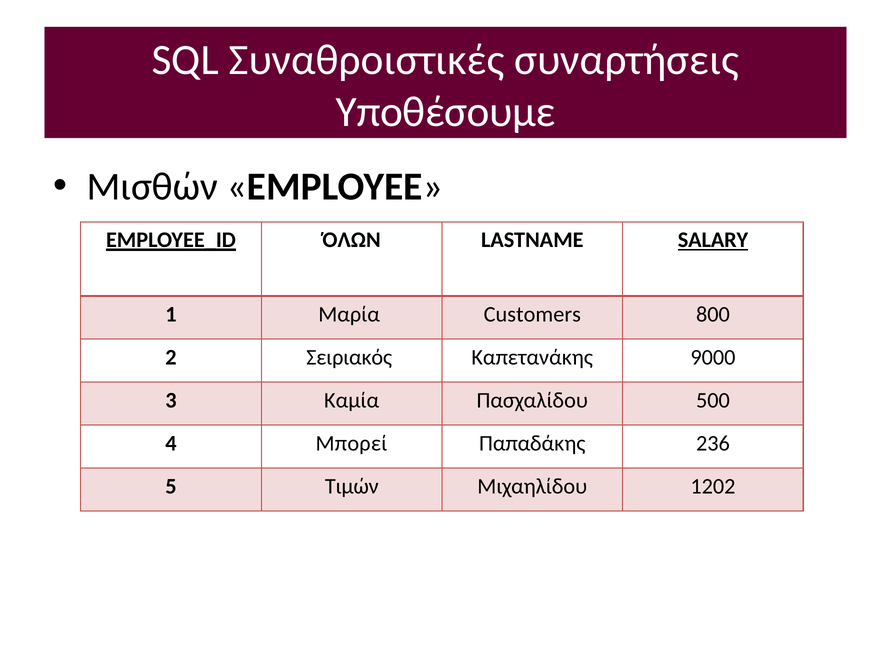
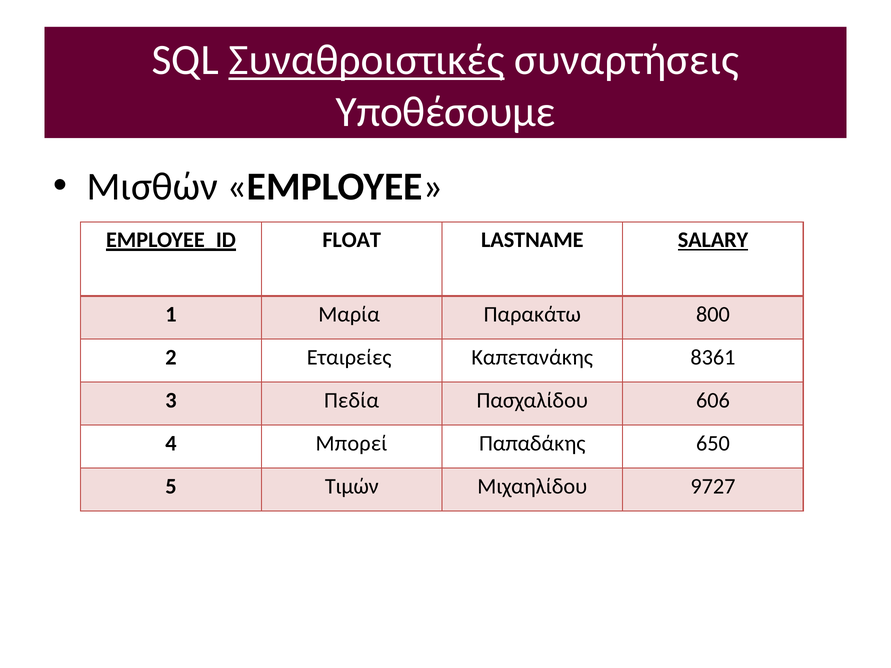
Συναθροιστικές underline: none -> present
ΌΛΩΝ: ΌΛΩΝ -> FLOAT
Customers: Customers -> Παρακάτω
Σειριακός: Σειριακός -> Εταιρείες
9000: 9000 -> 8361
Καμία: Καμία -> Πεδία
500: 500 -> 606
236: 236 -> 650
1202: 1202 -> 9727
